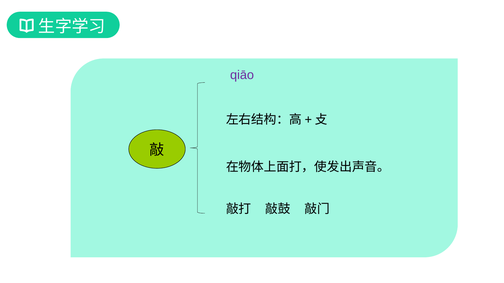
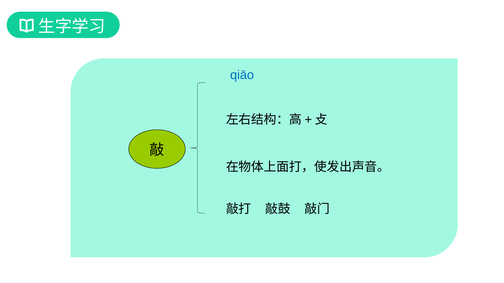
qiāo colour: purple -> blue
